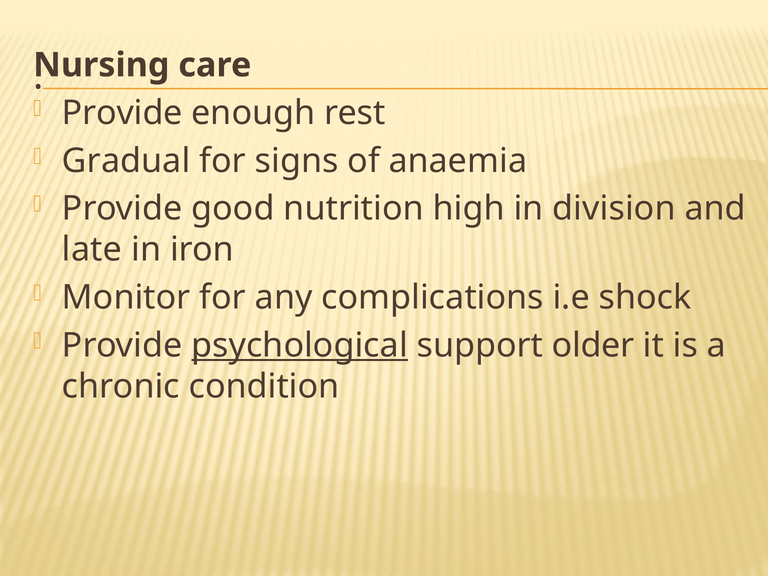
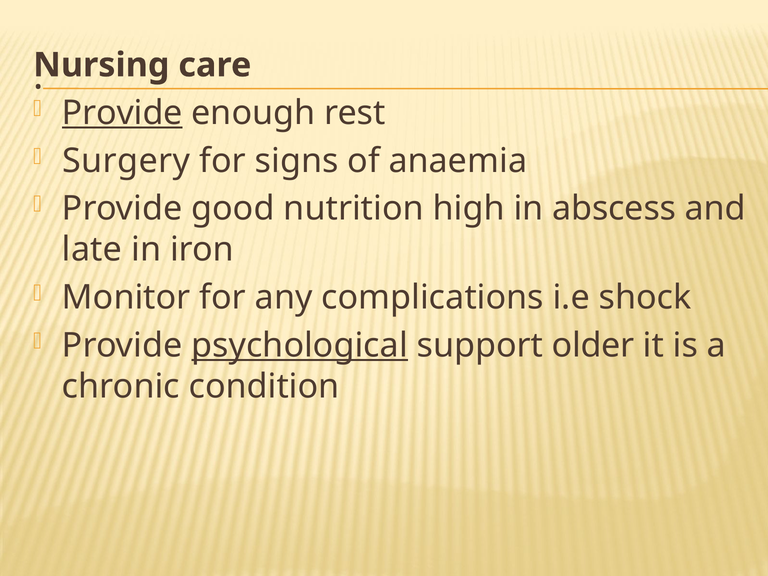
Provide at (122, 113) underline: none -> present
Gradual: Gradual -> Surgery
division: division -> abscess
